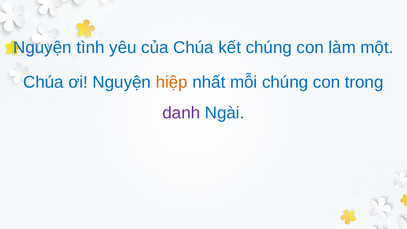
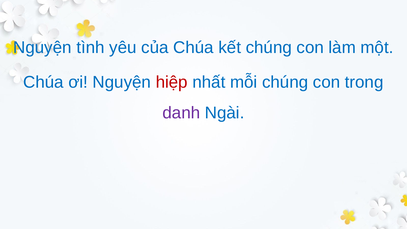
hiệp colour: orange -> red
